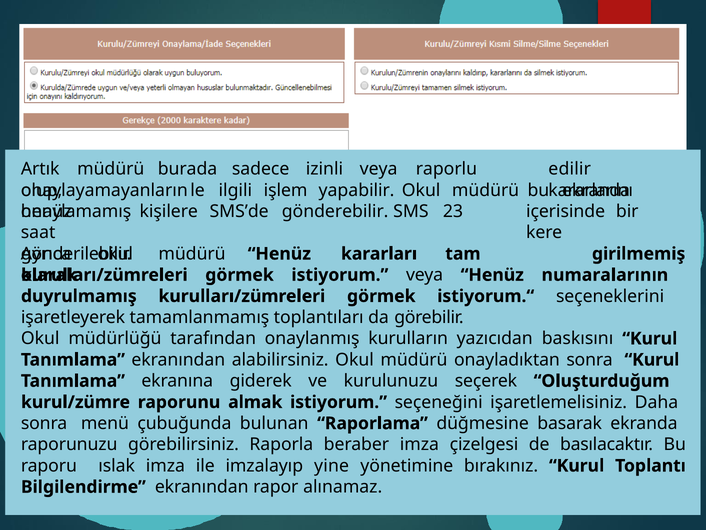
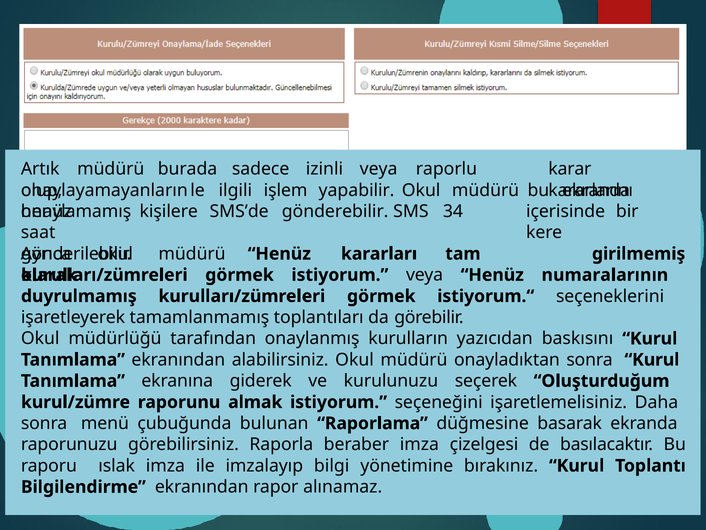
edilir: edilir -> karar
23: 23 -> 34
yine: yine -> bilgi
